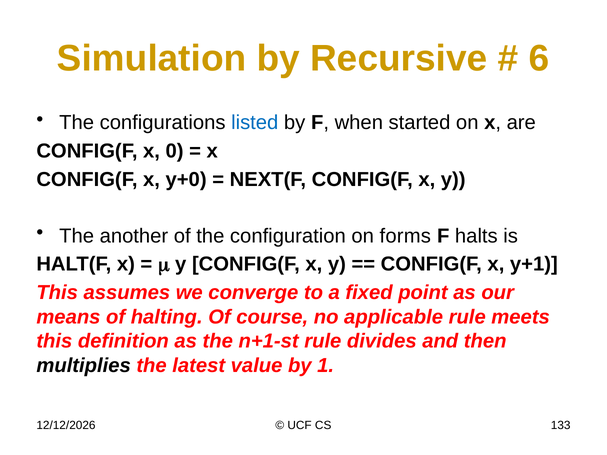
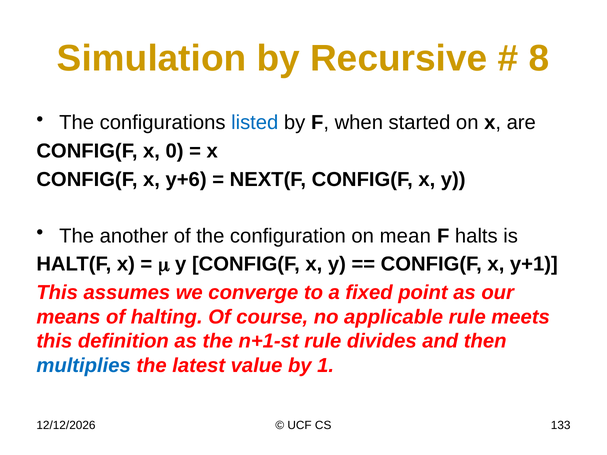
6: 6 -> 8
y+0: y+0 -> y+6
forms: forms -> mean
multiplies colour: black -> blue
